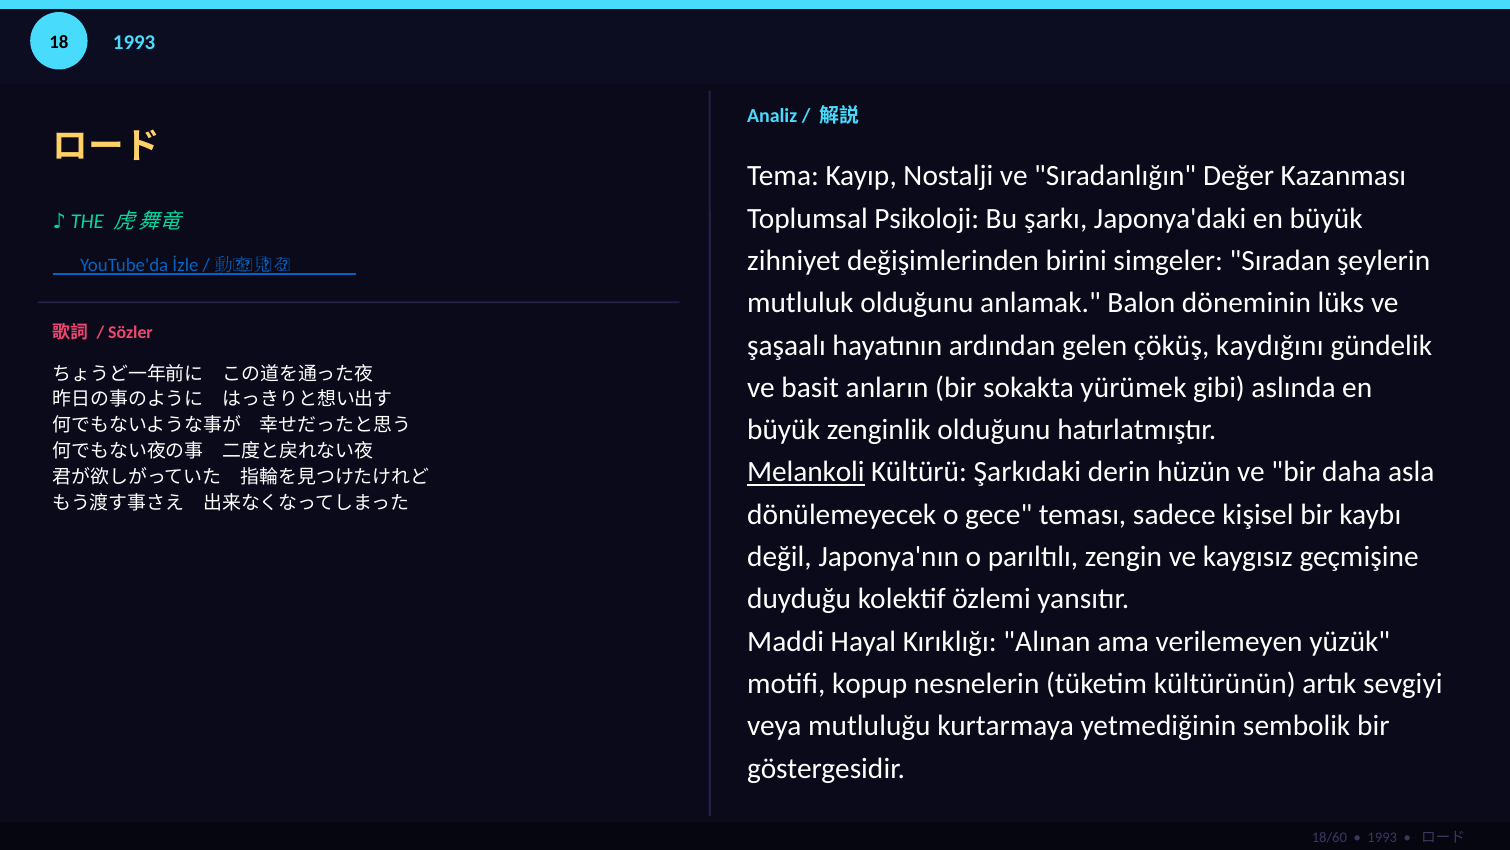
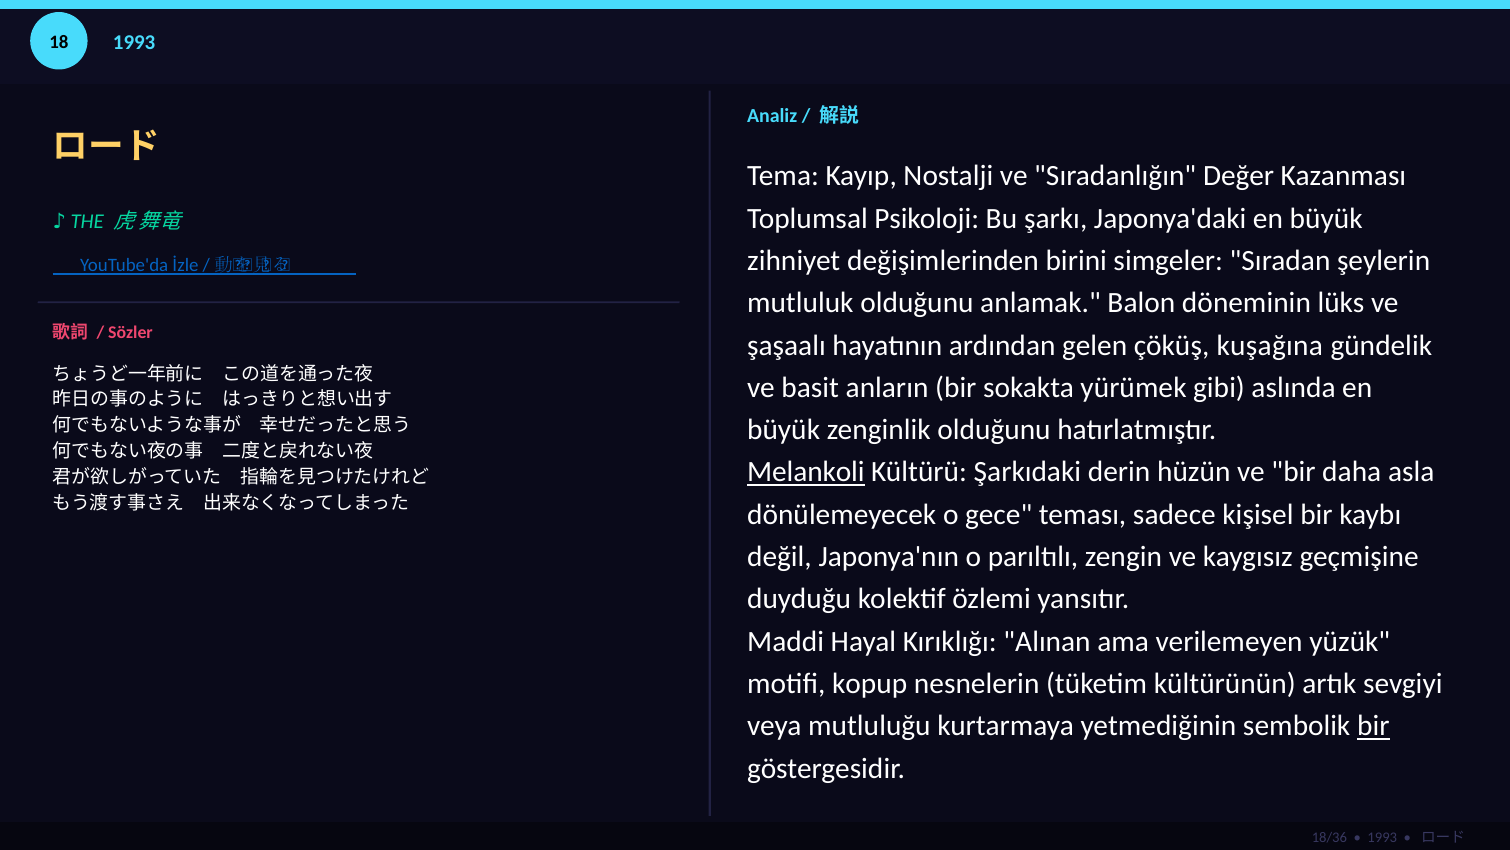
kaydığını: kaydığını -> kuşağına
bir at (1373, 726) underline: none -> present
18/60: 18/60 -> 18/36
